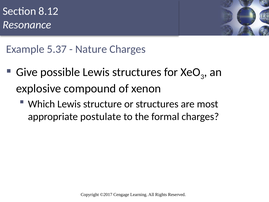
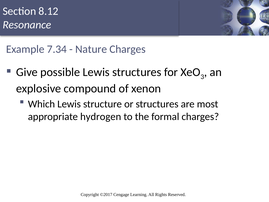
5.37: 5.37 -> 7.34
postulate: postulate -> hydrogen
